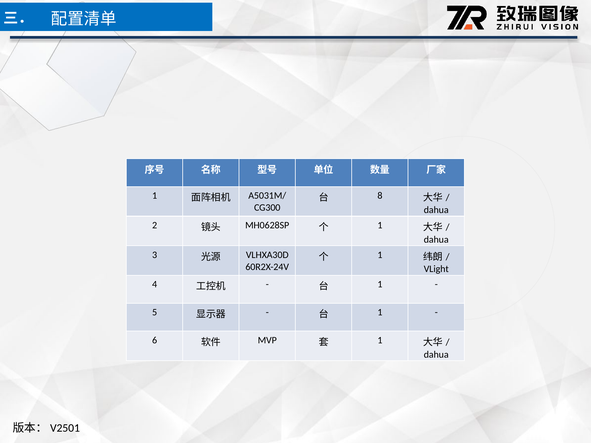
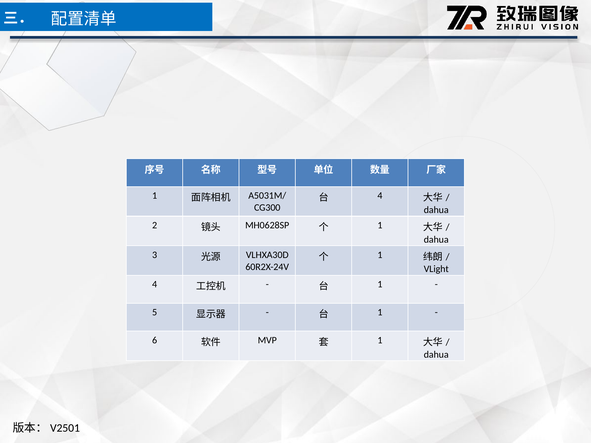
8 at (380, 196): 8 -> 4
